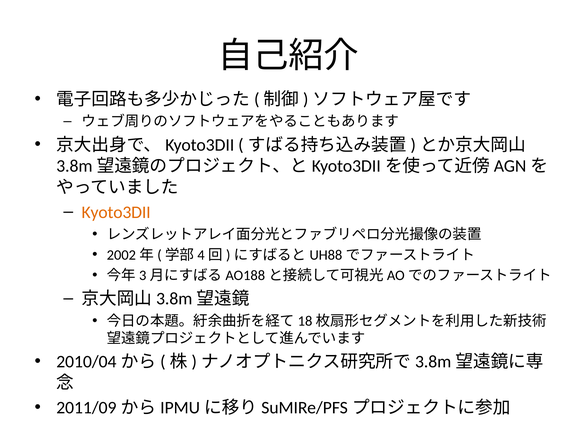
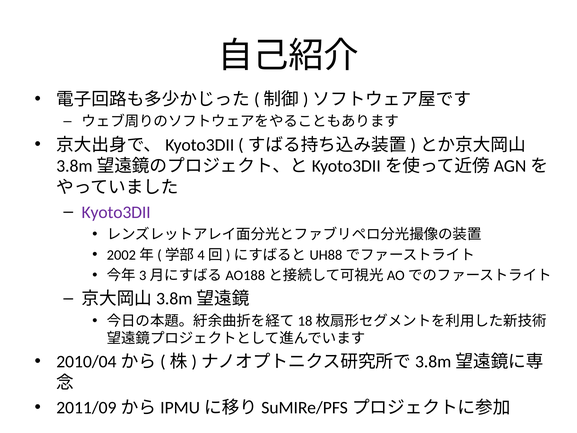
Kyoto3DII colour: orange -> purple
